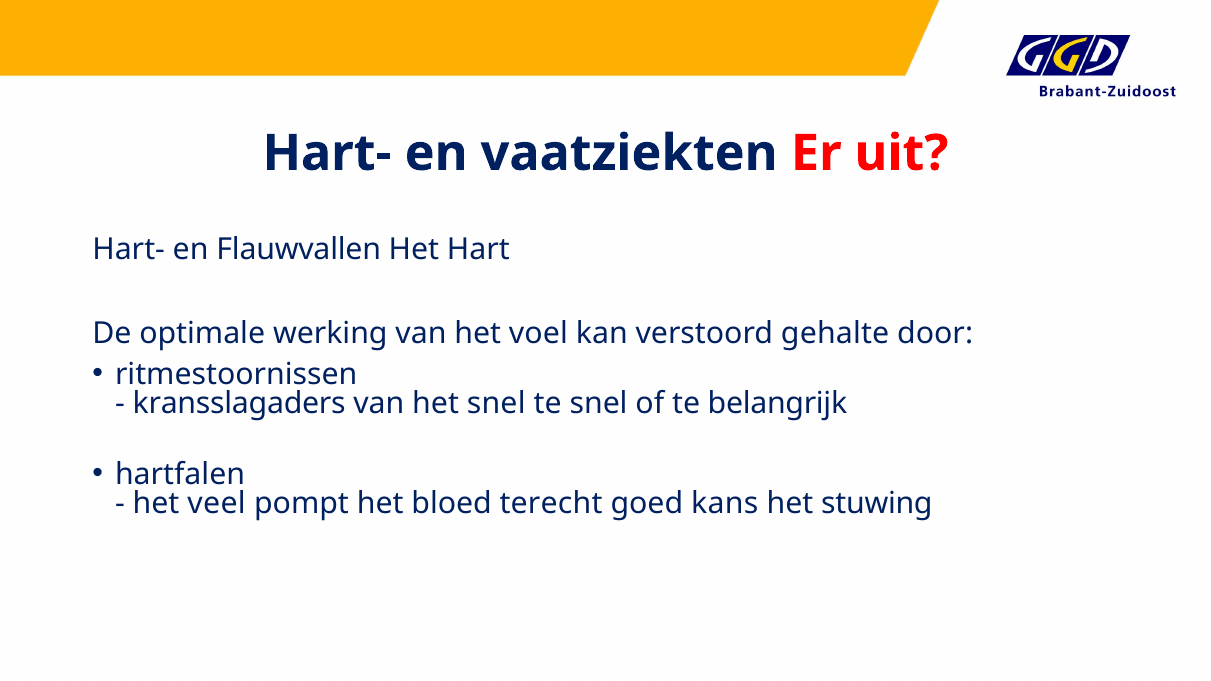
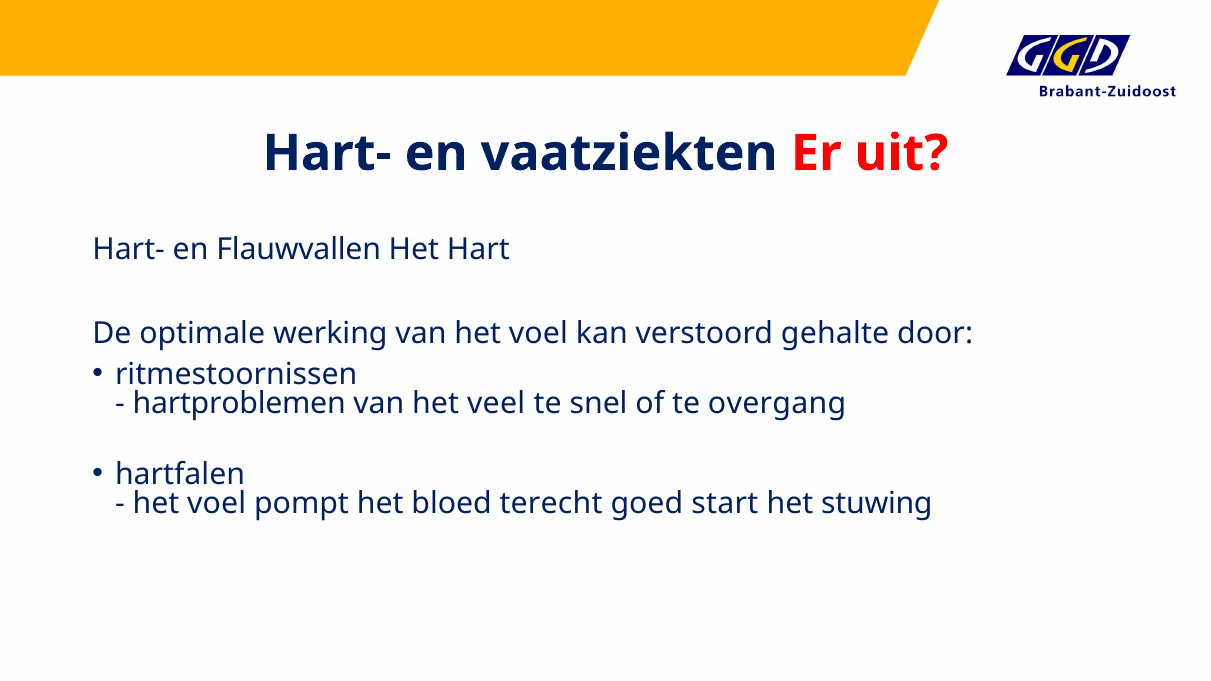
kransslagaders: kransslagaders -> hartproblemen
het snel: snel -> veel
belangrijk: belangrijk -> overgang
veel at (217, 504): veel -> voel
kans: kans -> start
